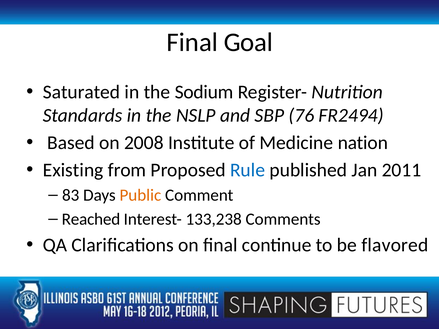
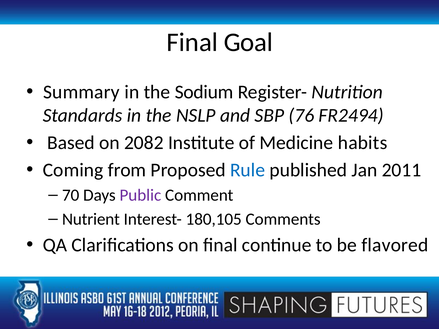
Saturated: Saturated -> Summary
2008: 2008 -> 2082
nation: nation -> habits
Existing: Existing -> Coming
83: 83 -> 70
Public colour: orange -> purple
Reached: Reached -> Nutrient
133,238: 133,238 -> 180,105
